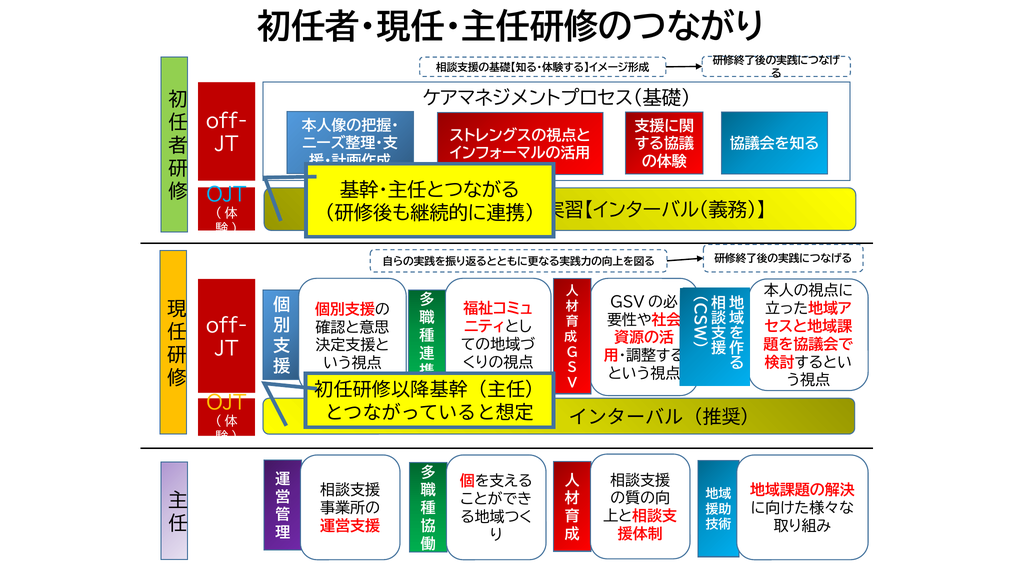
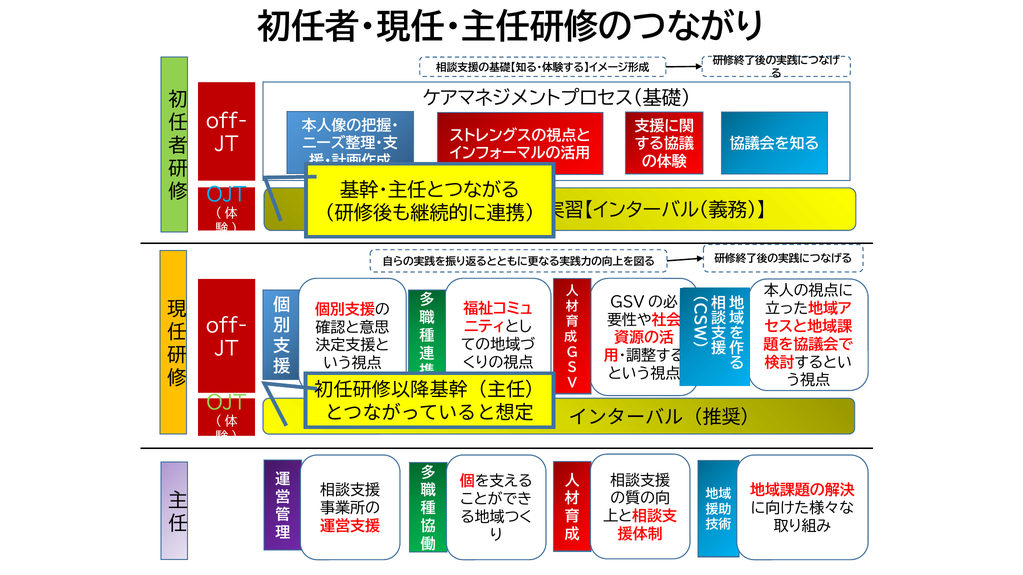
OJT at (226, 403) colour: yellow -> light green
